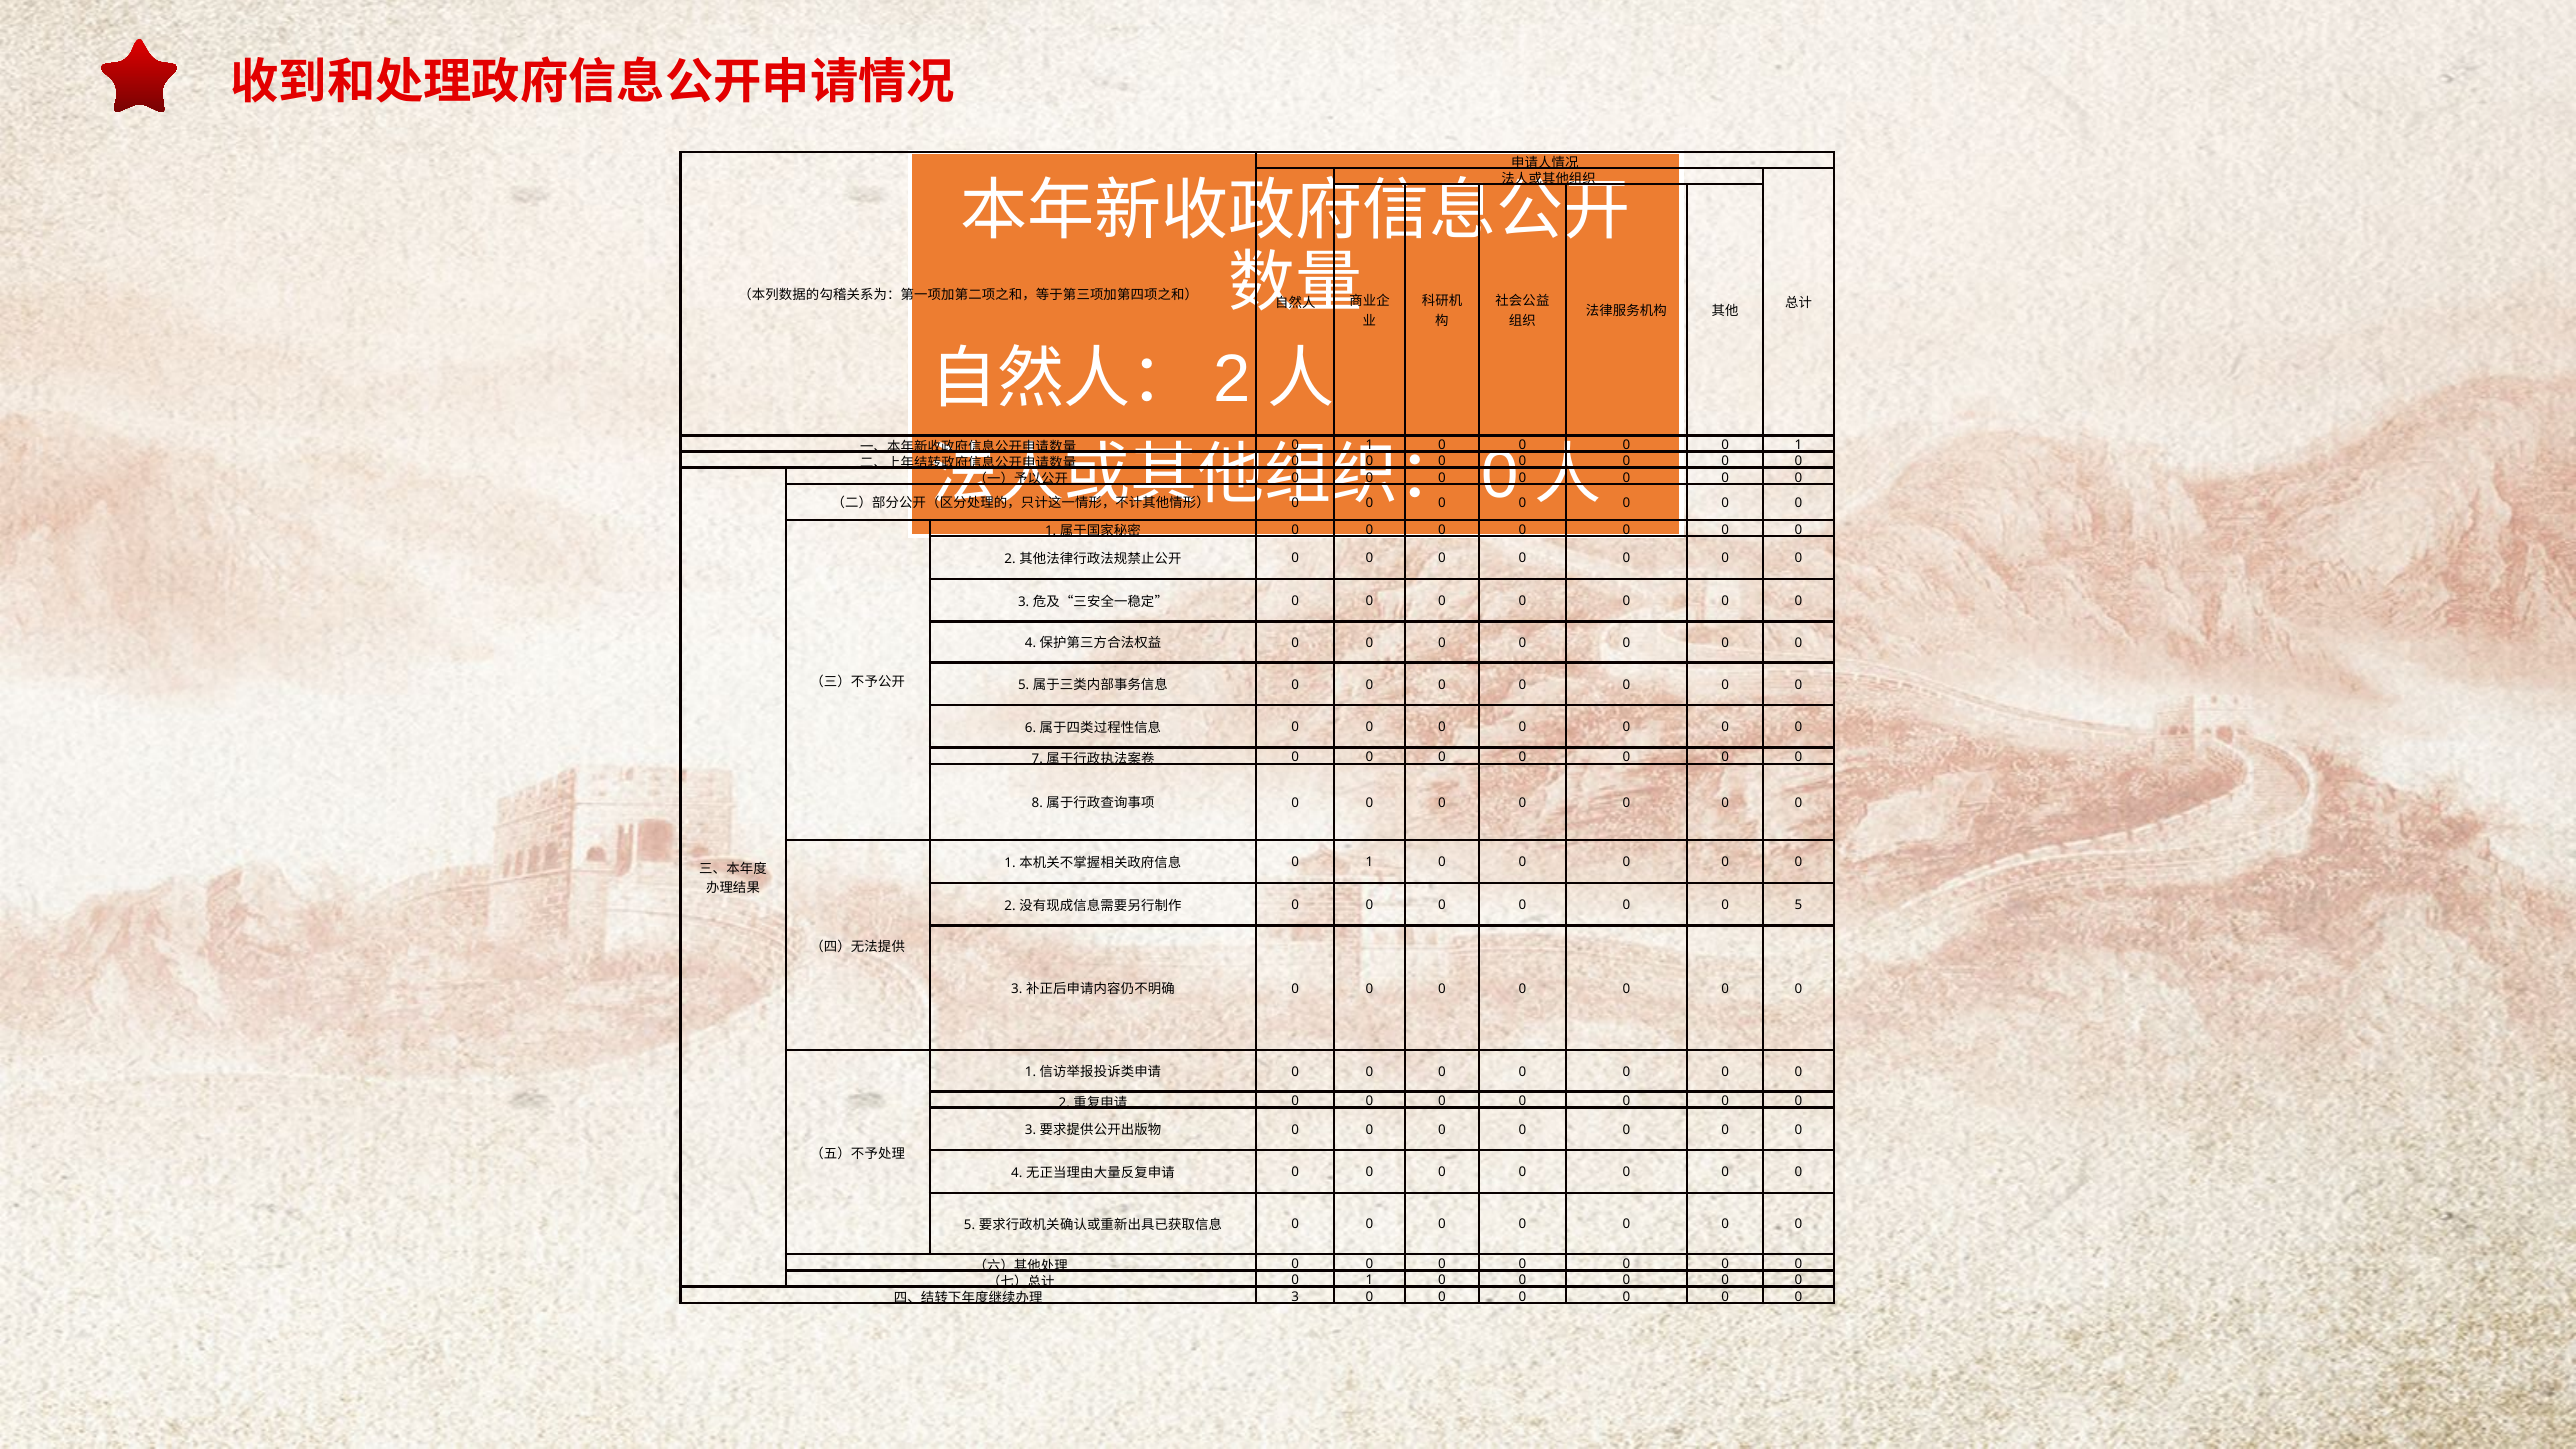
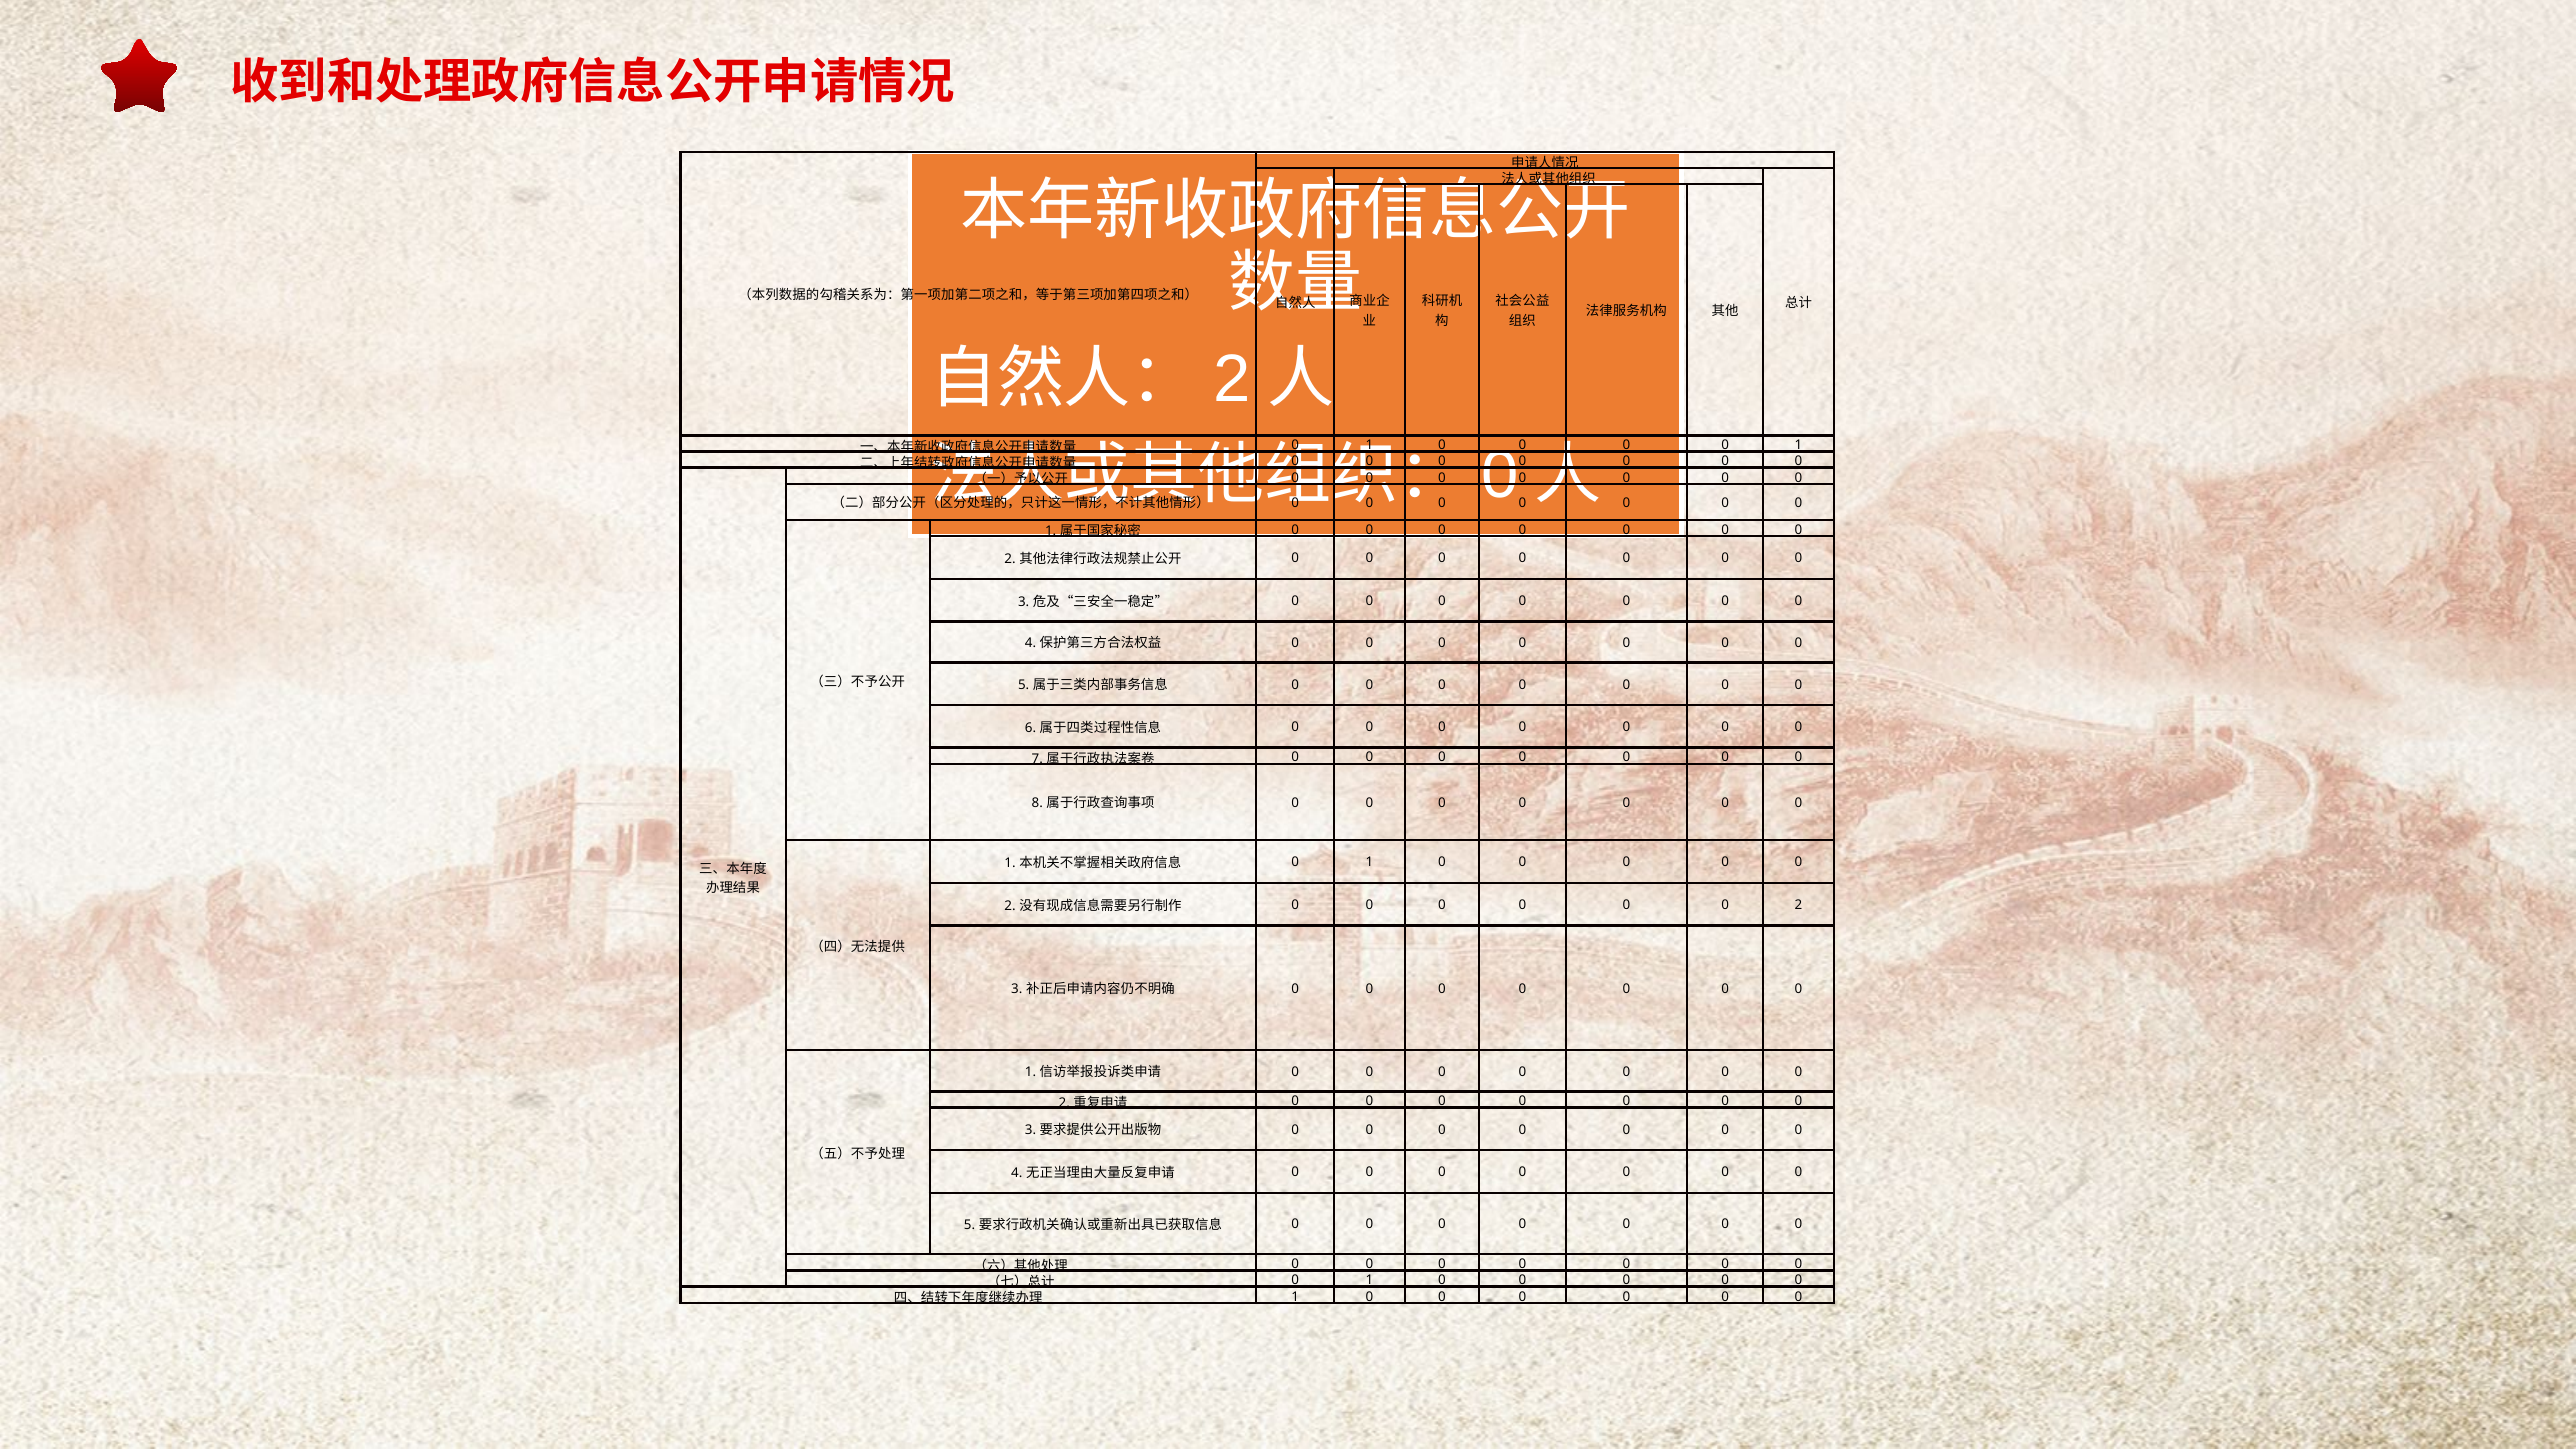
5 at (1799, 905): 5 -> 2
3 at (1295, 1297): 3 -> 1
